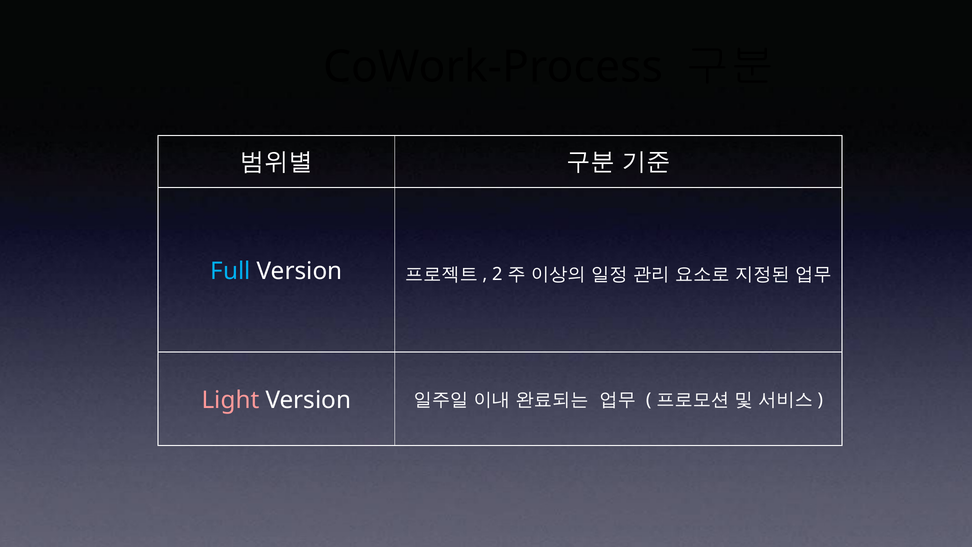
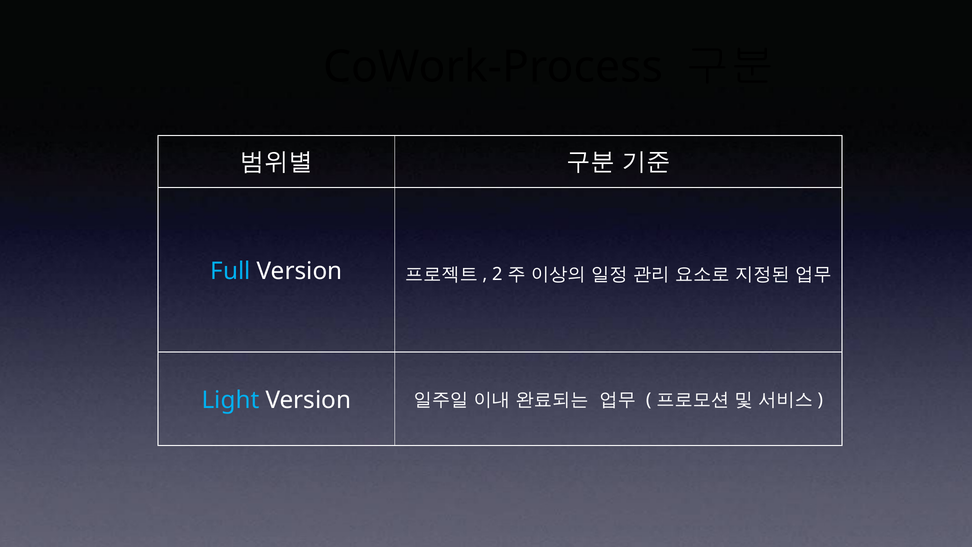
Light colour: pink -> light blue
